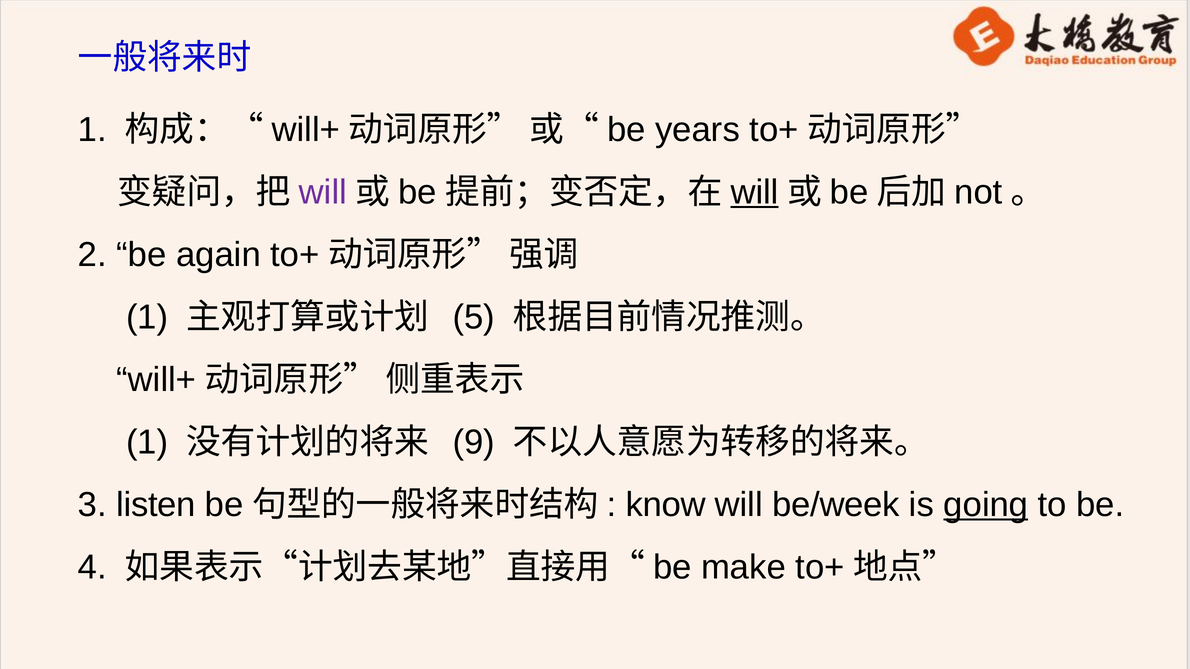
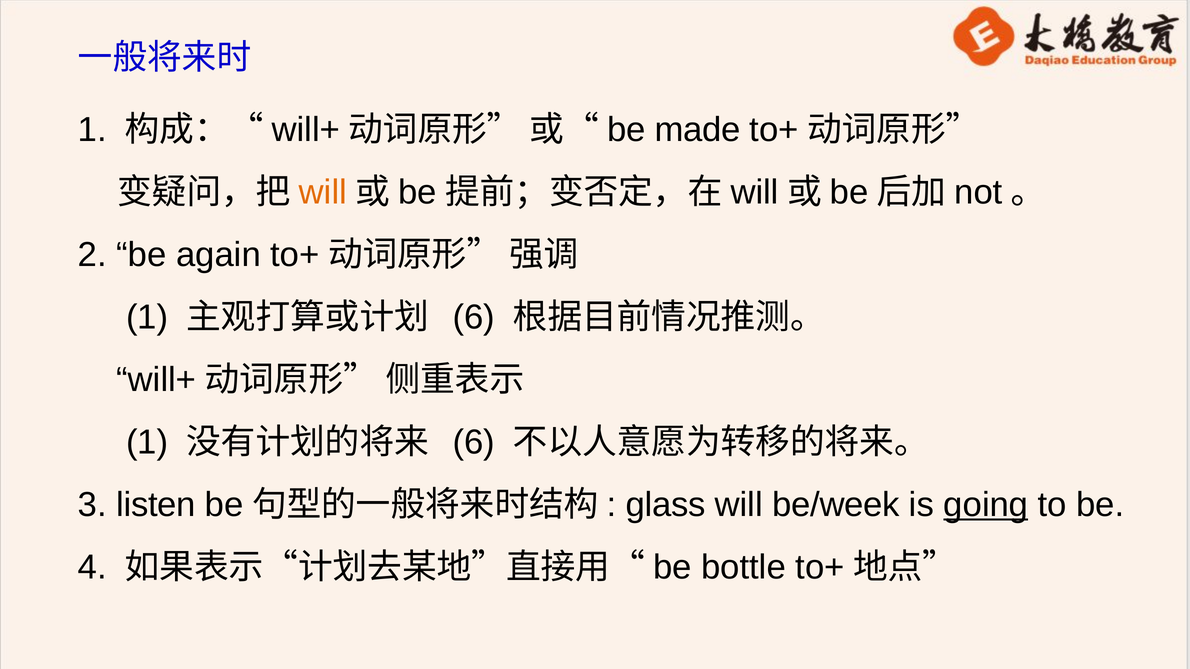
years: years -> made
will at (323, 192) colour: purple -> orange
will at (755, 192) underline: present -> none
5 at (474, 317): 5 -> 6
9 at (474, 442): 9 -> 6
know: know -> glass
make: make -> bottle
